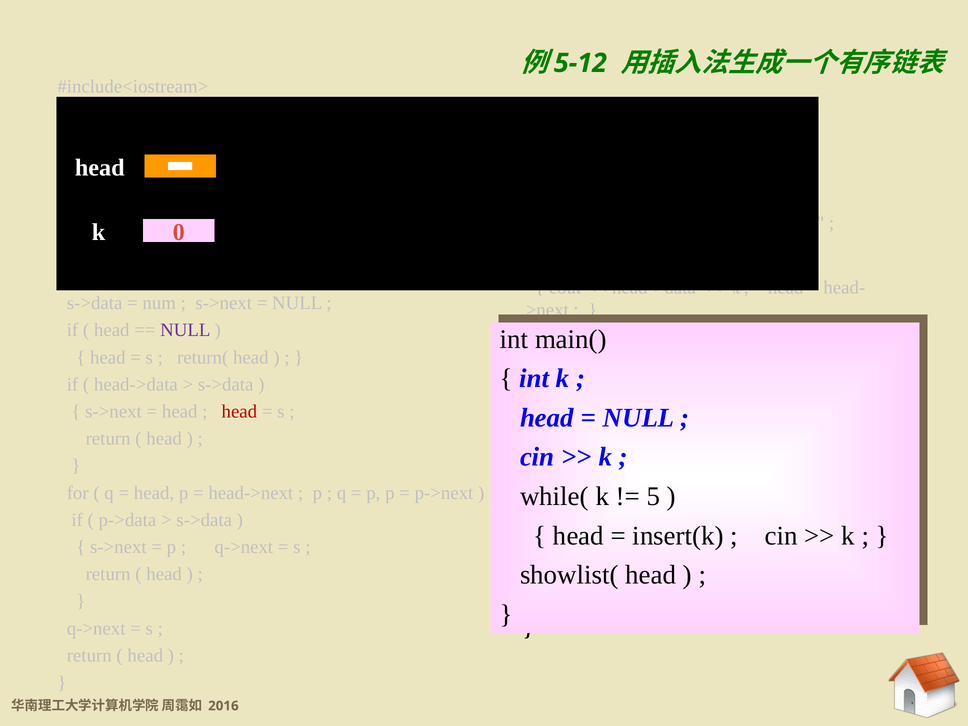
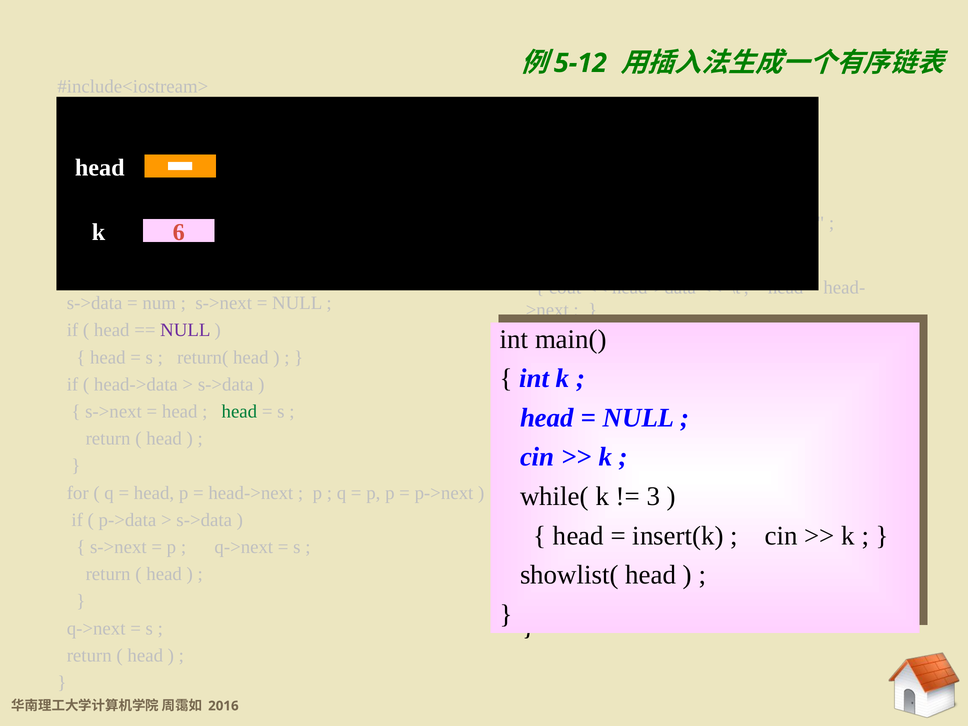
k 0: 0 -> 6
head at (239, 412) colour: red -> green
5: 5 -> 3
